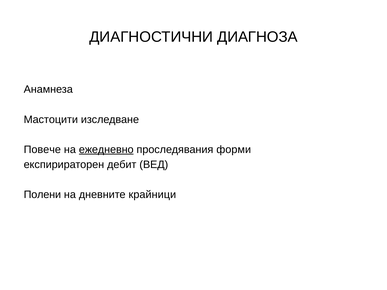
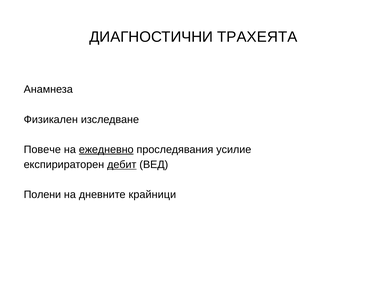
ДИАГНОЗА: ДИАГНОЗА -> ТРАХЕЯТА
Мастоцити: Мастоцити -> Физикален
форми: форми -> усилие
дебит underline: none -> present
